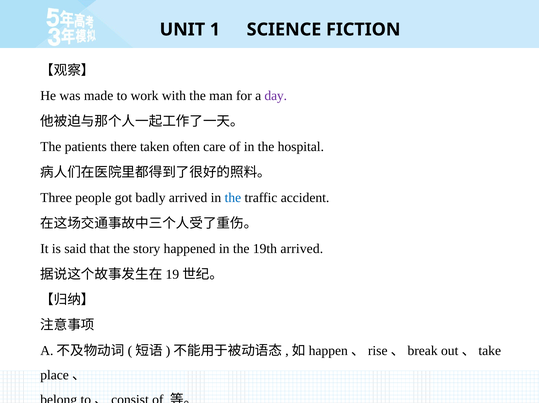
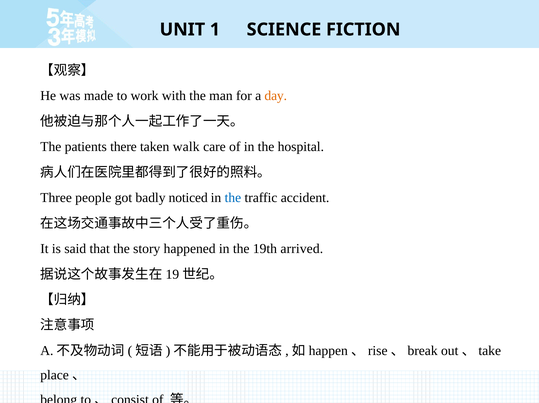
day colour: purple -> orange
often: often -> walk
badly arrived: arrived -> noticed
